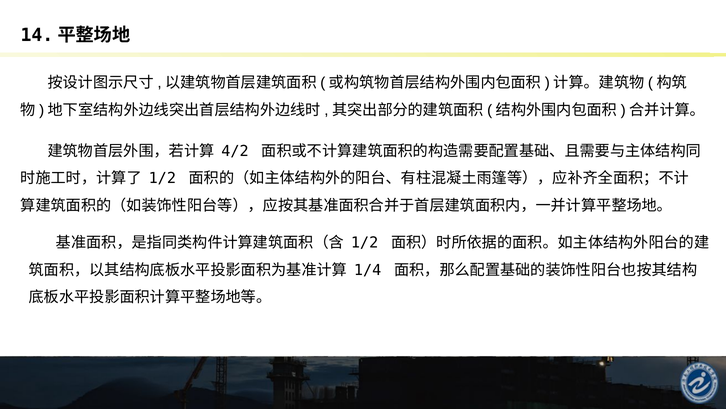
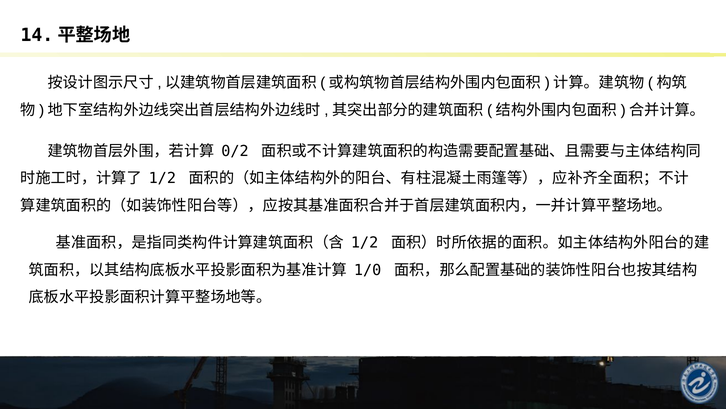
4/2: 4/2 -> 0/2
1/4: 1/4 -> 1/0
